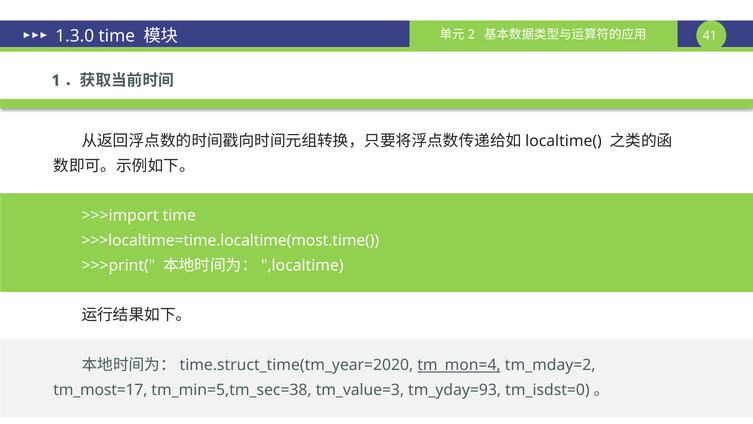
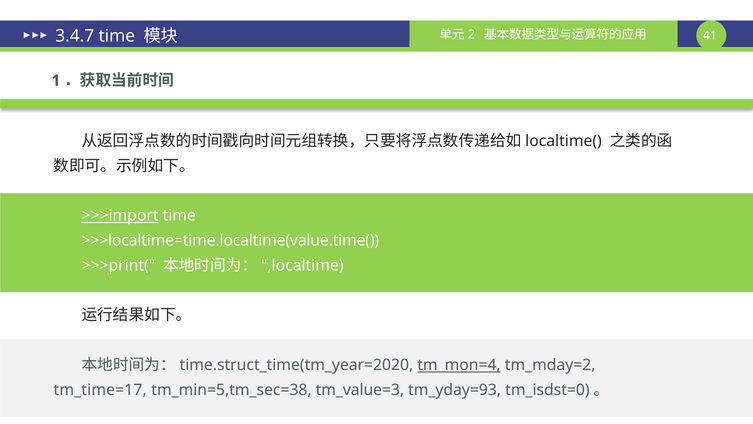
1.3.0: 1.3.0 -> 3.4.7
>>>import underline: none -> present
>>>localtime=time.localtime(most.time(: >>>localtime=time.localtime(most.time( -> >>>localtime=time.localtime(value.time(
tm_most=17: tm_most=17 -> tm_time=17
